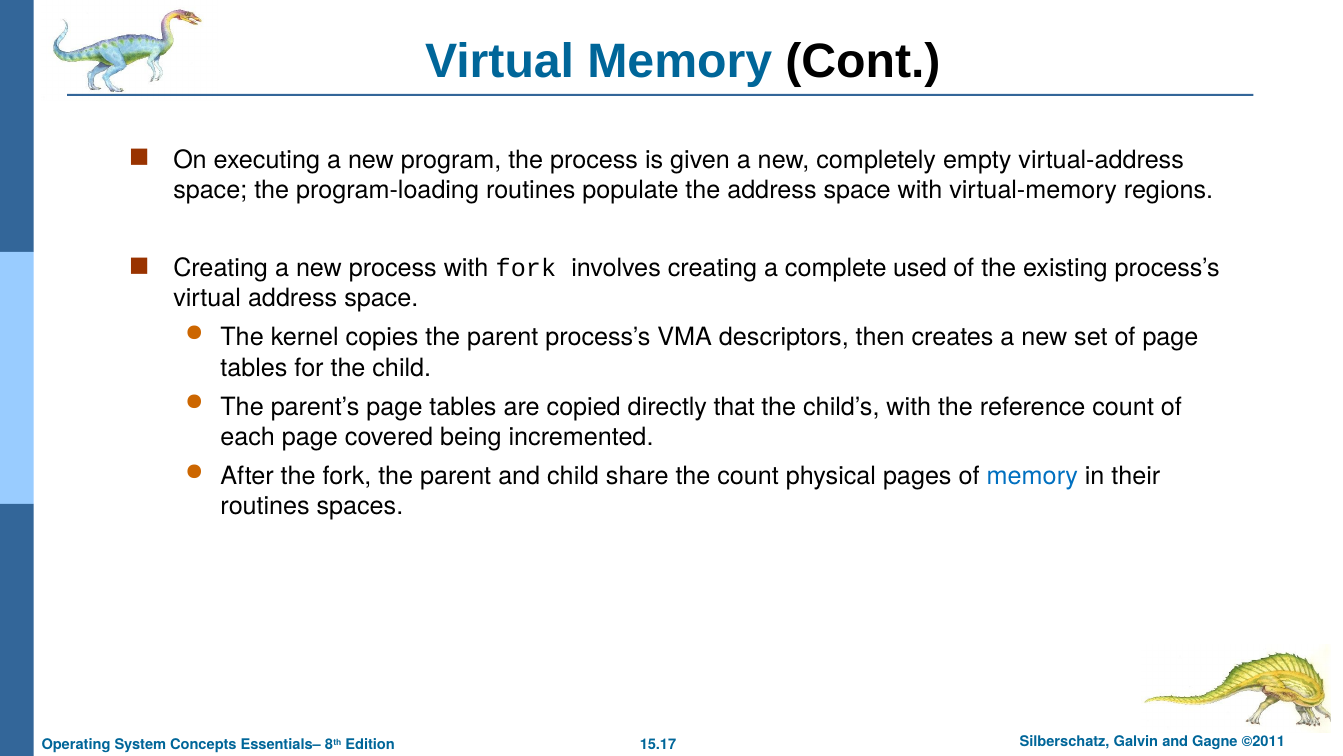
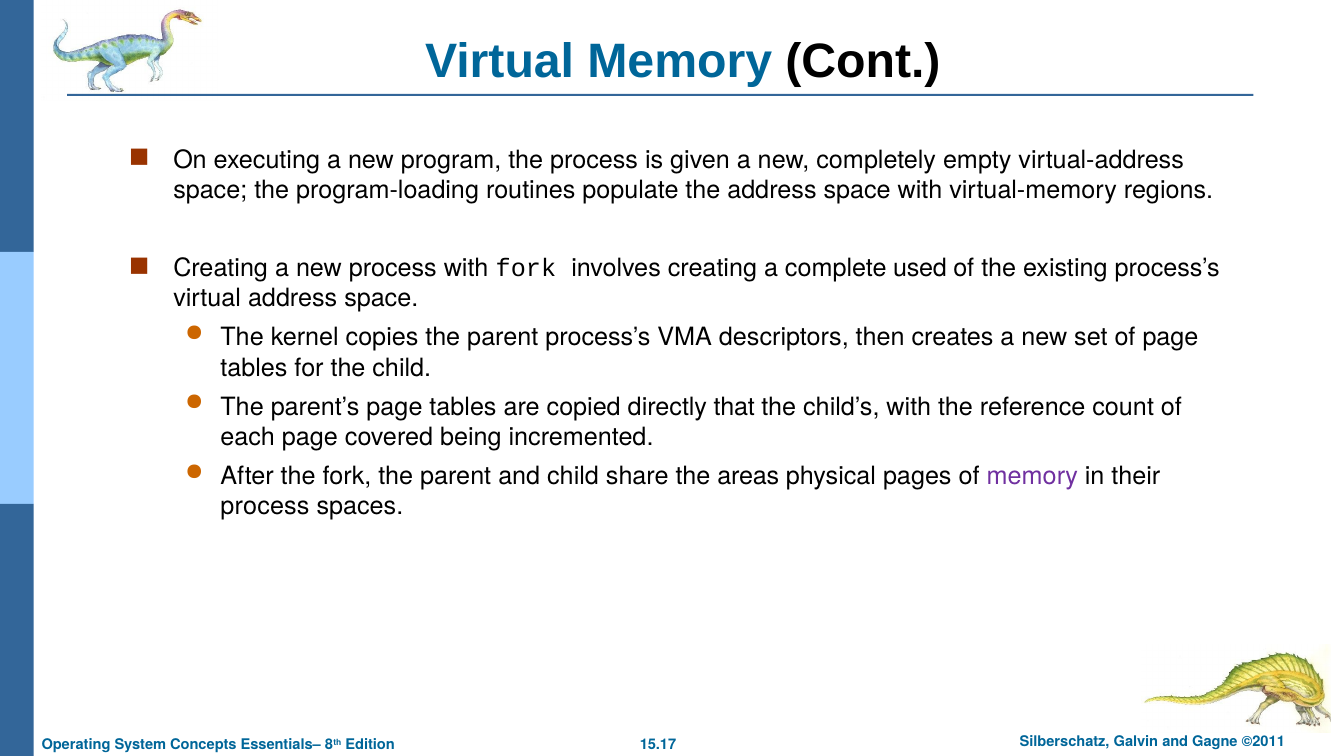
the count: count -> areas
memory at (1032, 476) colour: blue -> purple
routines at (265, 506): routines -> process
